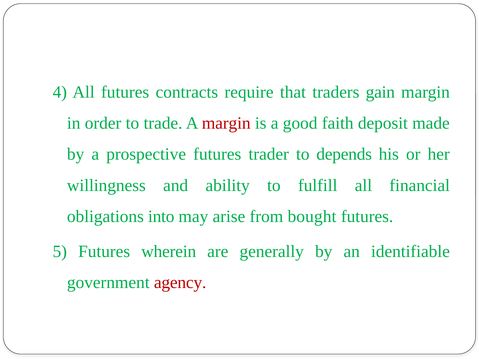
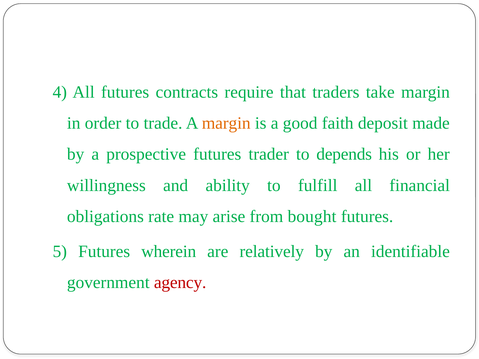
gain: gain -> take
margin at (226, 123) colour: red -> orange
into: into -> rate
generally: generally -> relatively
